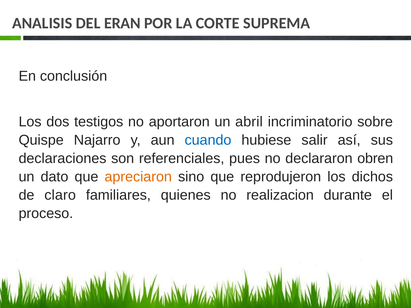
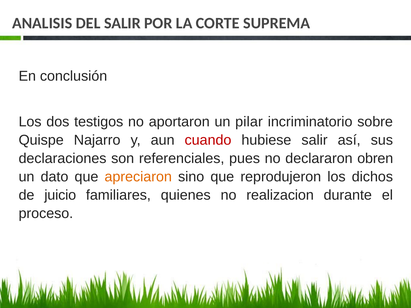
DEL ERAN: ERAN -> SALIR
abril: abril -> pilar
cuando colour: blue -> red
claro: claro -> juicio
